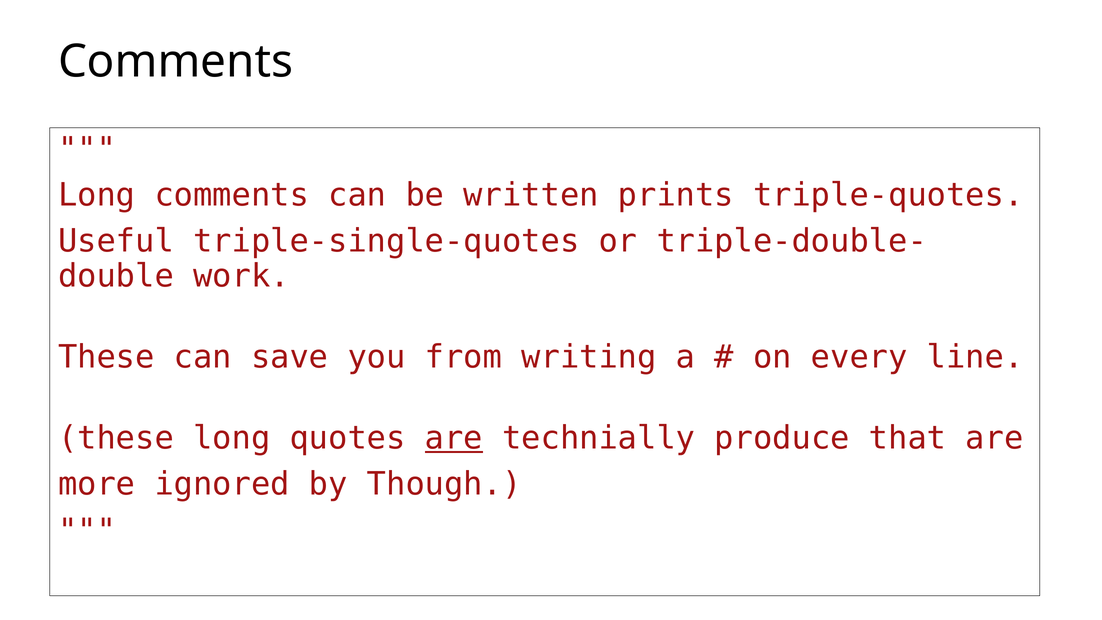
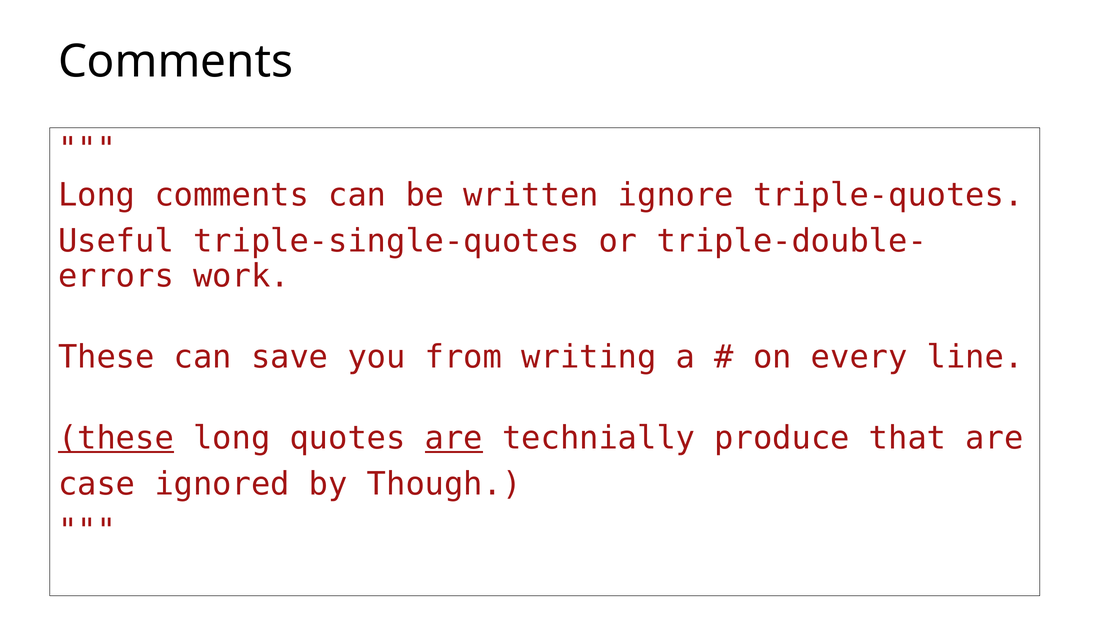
prints: prints -> ignore
double: double -> errors
these at (116, 438) underline: none -> present
more: more -> case
